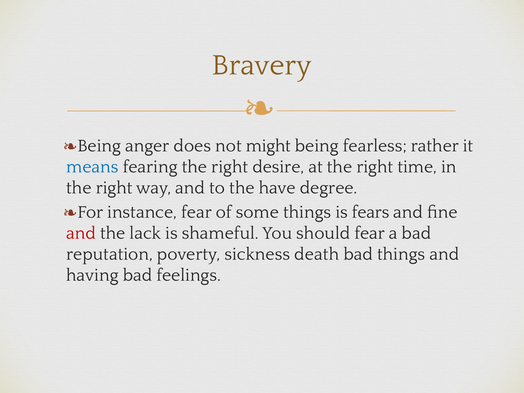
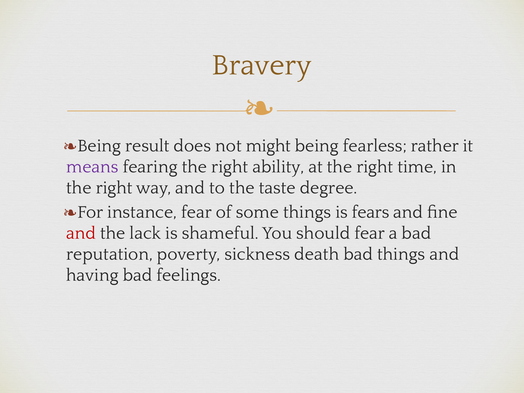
anger: anger -> result
means colour: blue -> purple
desire: desire -> ability
have: have -> taste
